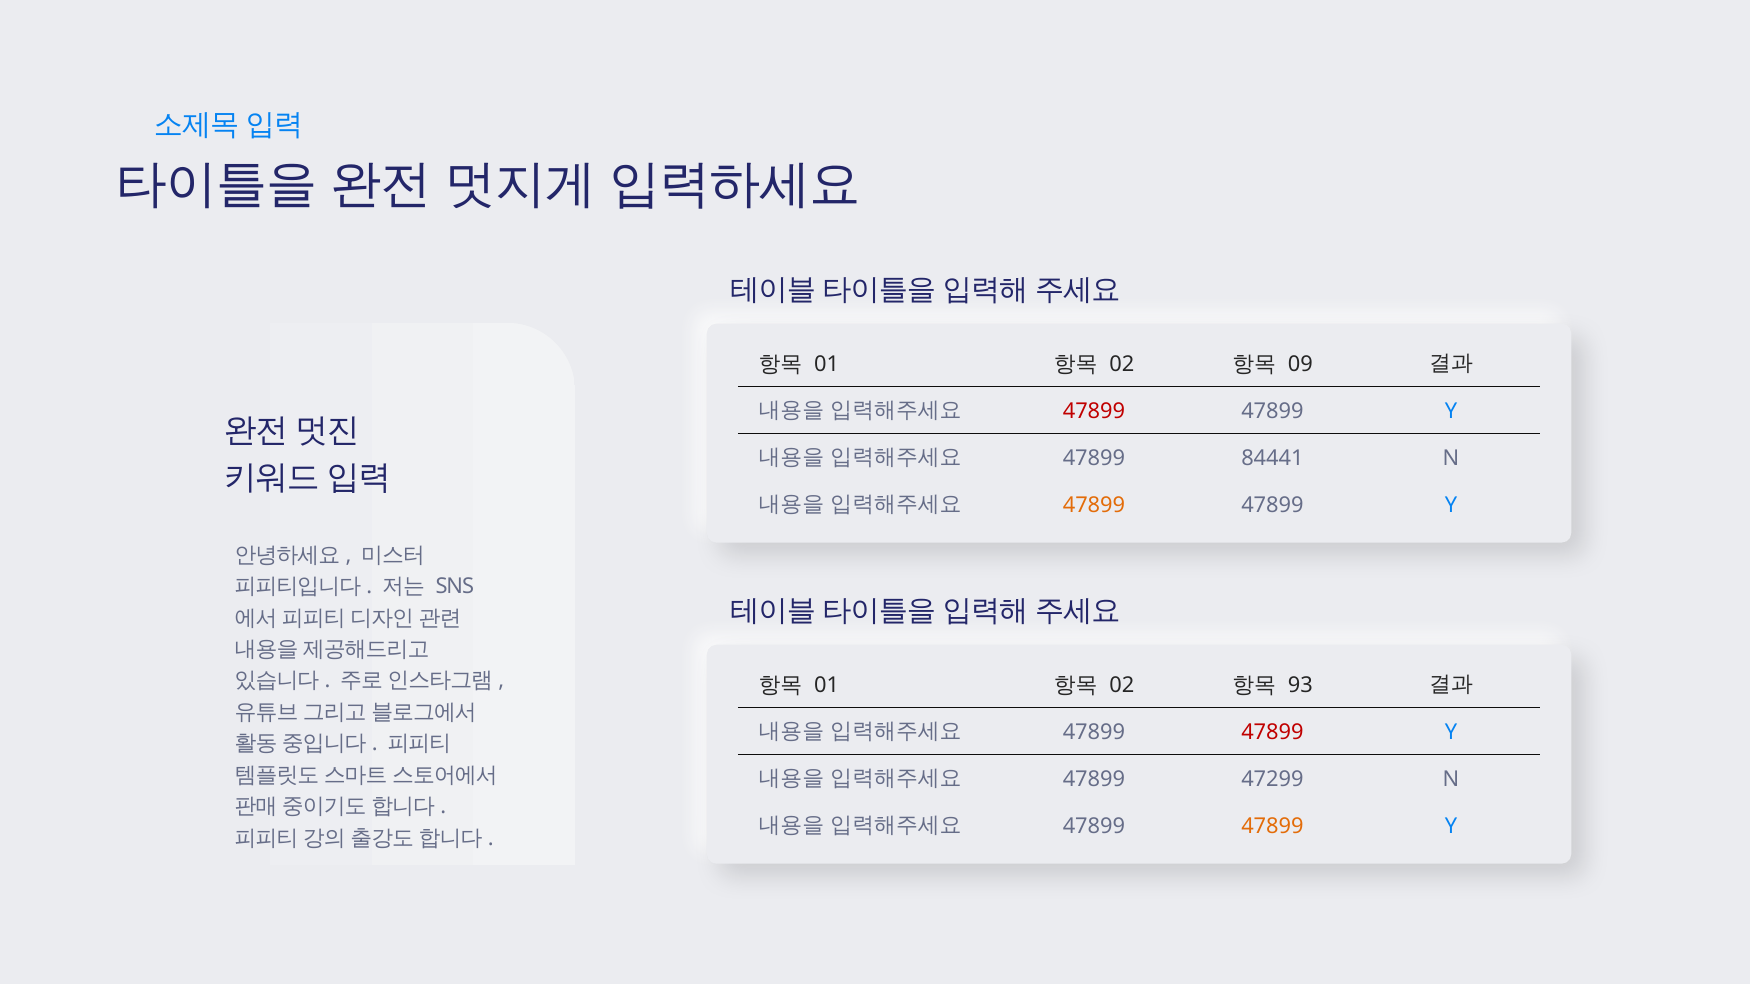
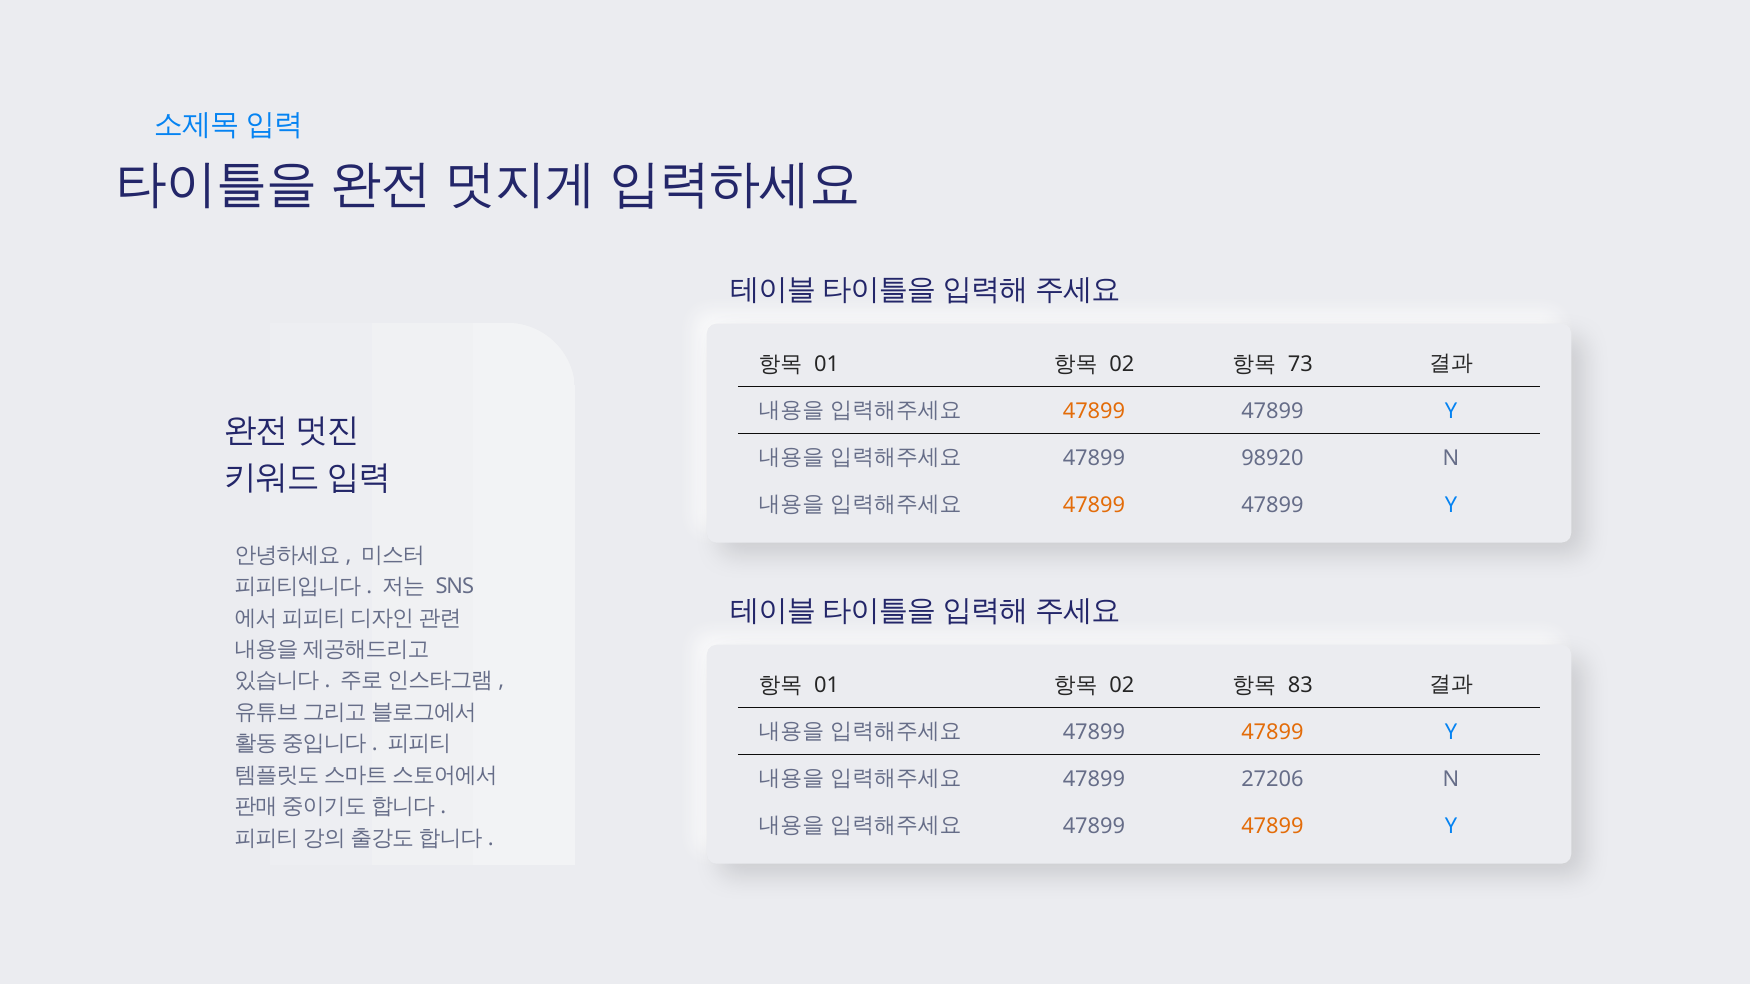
09: 09 -> 73
47899 at (1094, 412) colour: red -> orange
84441: 84441 -> 98920
93: 93 -> 83
47899 at (1272, 733) colour: red -> orange
47299: 47299 -> 27206
